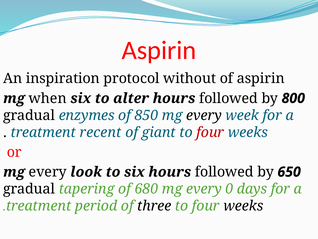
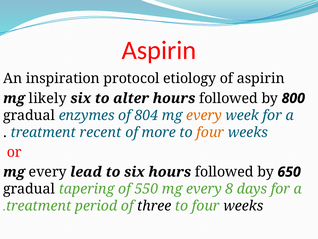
without: without -> etiology
when: when -> likely
850: 850 -> 804
every at (204, 115) colour: black -> orange
giant: giant -> more
four at (210, 132) colour: red -> orange
look: look -> lead
680: 680 -> 550
0: 0 -> 8
